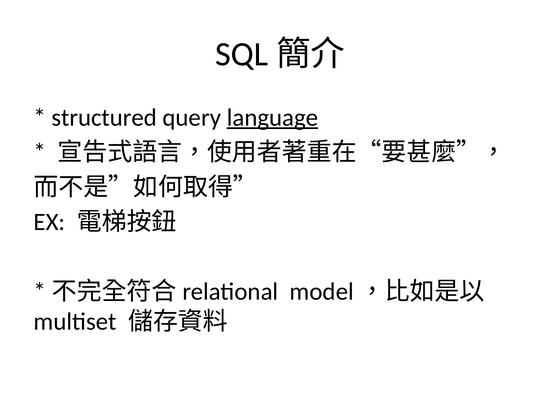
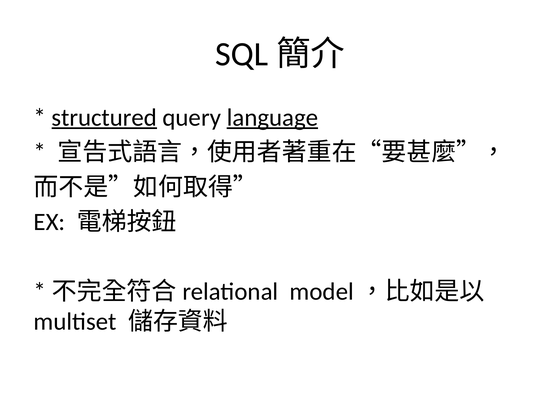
structured underline: none -> present
